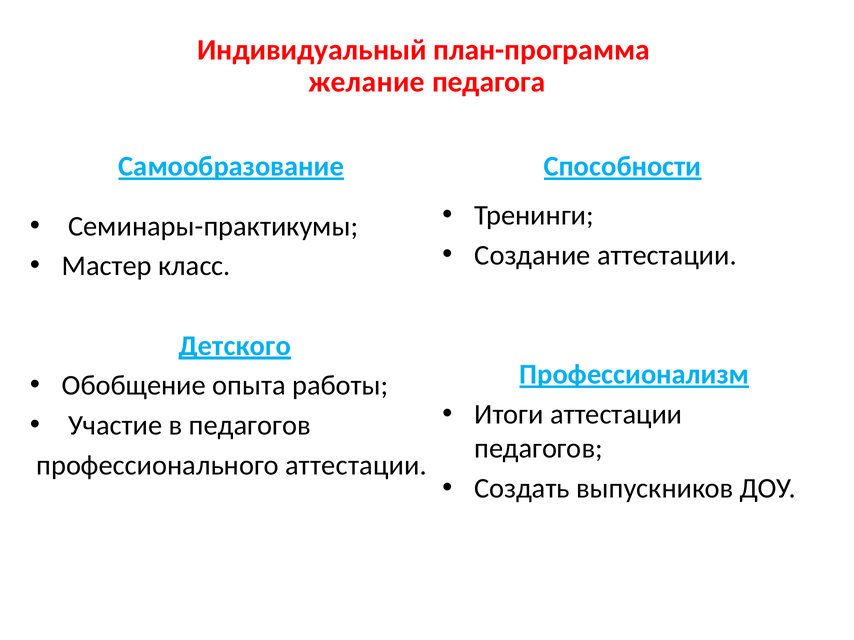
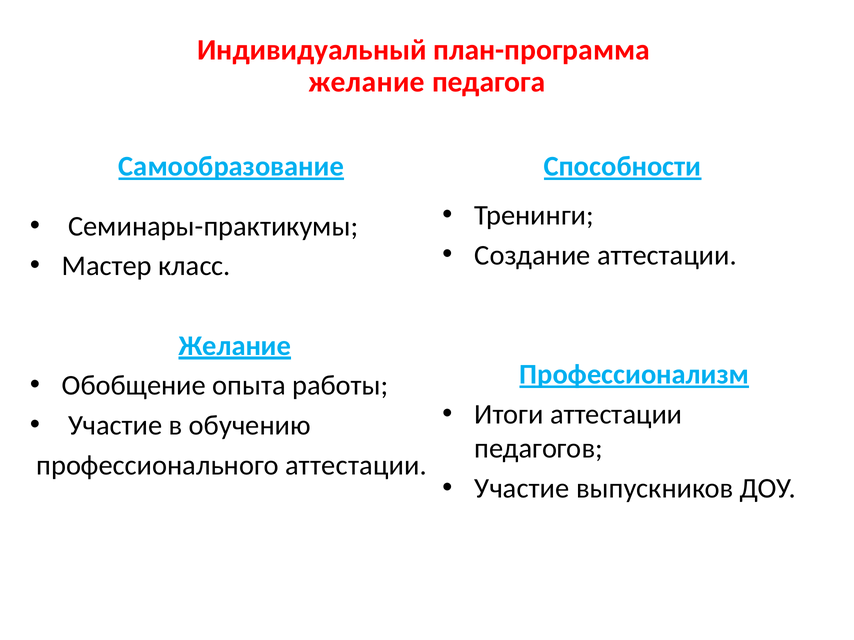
Детского at (235, 346): Детского -> Желание
в педагогов: педагогов -> обучению
Создать at (522, 489): Создать -> Участие
